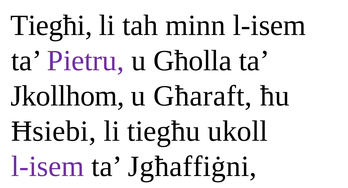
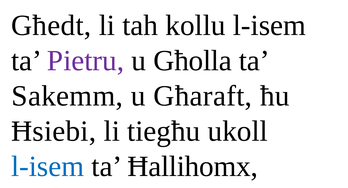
Tiegħi: Tiegħi -> Għedt
minn: minn -> kollu
Jkollhom: Jkollhom -> Sakemm
l-isem at (48, 166) colour: purple -> blue
Jgħaffiġni: Jgħaffiġni -> Ħallihomx
